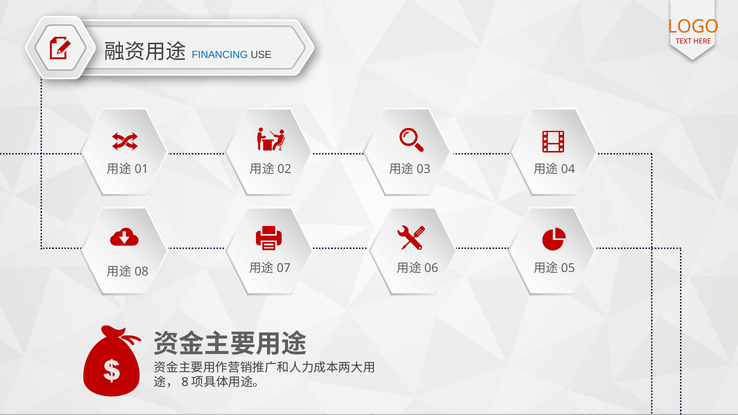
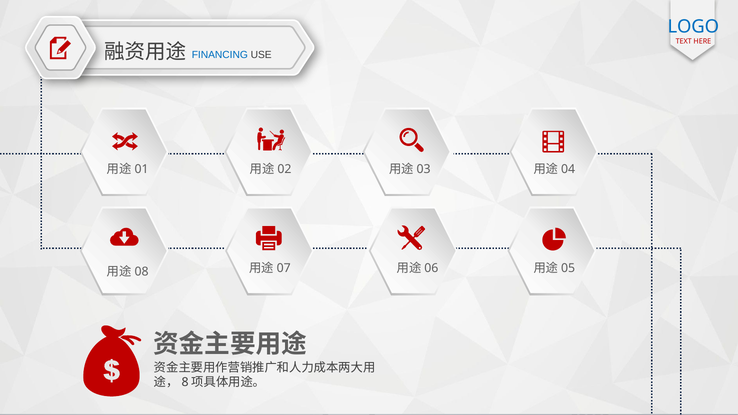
LOGO colour: orange -> blue
